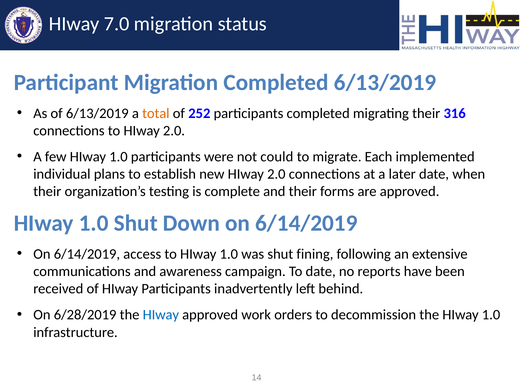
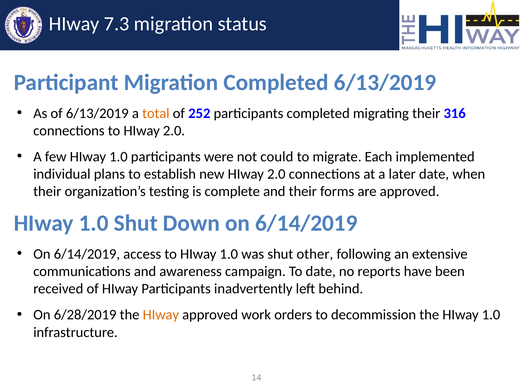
7.0: 7.0 -> 7.3
fining: fining -> other
HIway at (161, 315) colour: blue -> orange
